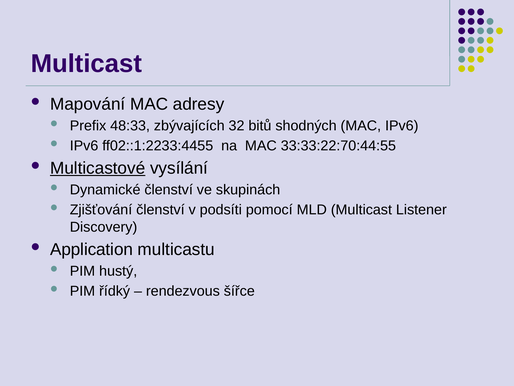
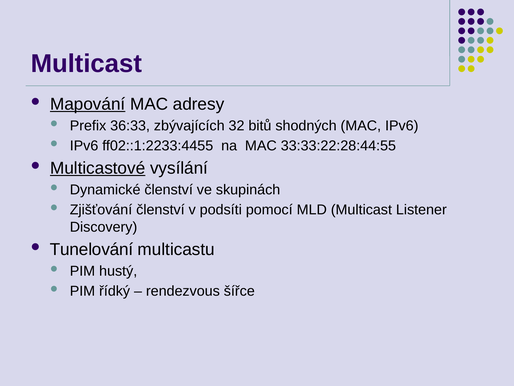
Mapování underline: none -> present
48:33: 48:33 -> 36:33
33:33:22:70:44:55: 33:33:22:70:44:55 -> 33:33:22:28:44:55
Application: Application -> Tunelování
